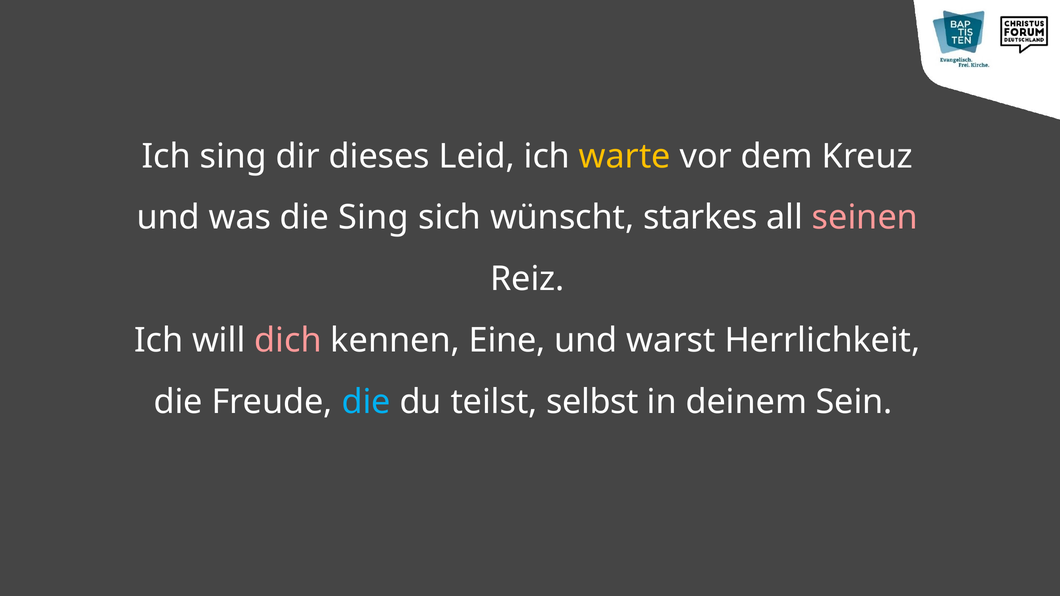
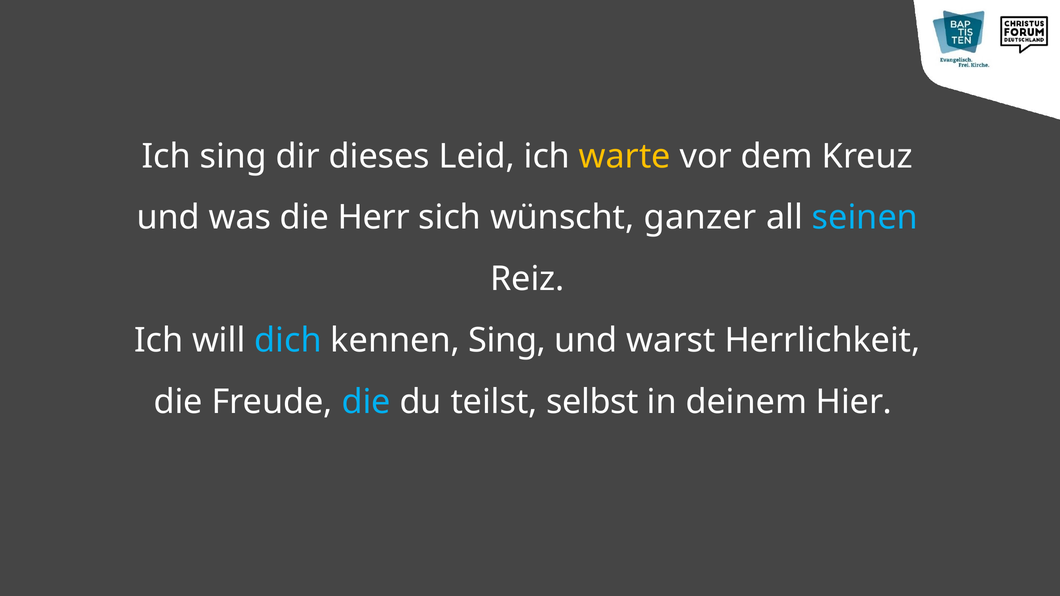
die Sing: Sing -> Herr
starkes: starkes -> ganzer
seinen colour: pink -> light blue
dich colour: pink -> light blue
kennen Eine: Eine -> Sing
Sein: Sein -> Hier
